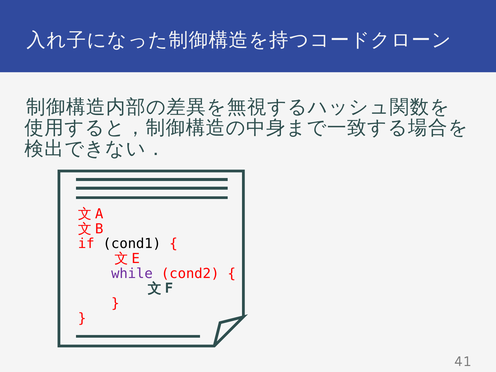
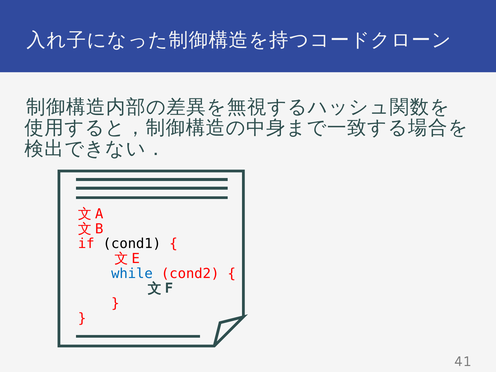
while colour: purple -> blue
